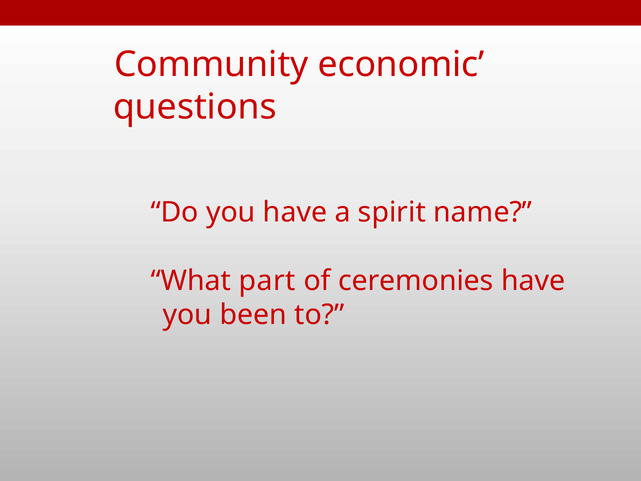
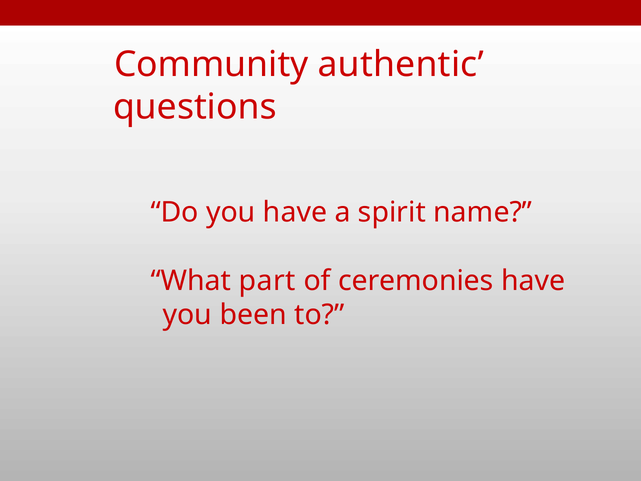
economic: economic -> authentic
